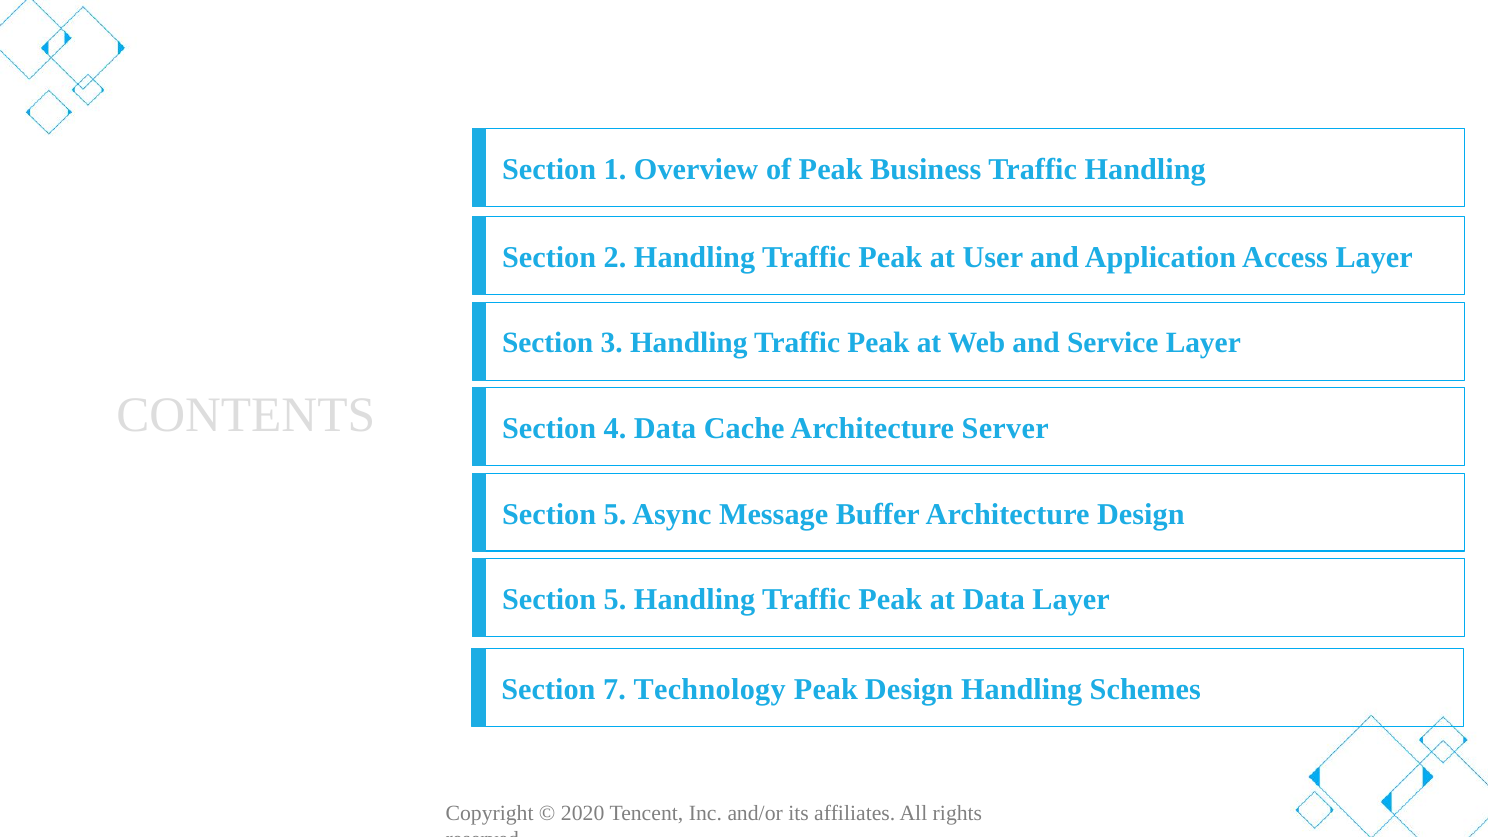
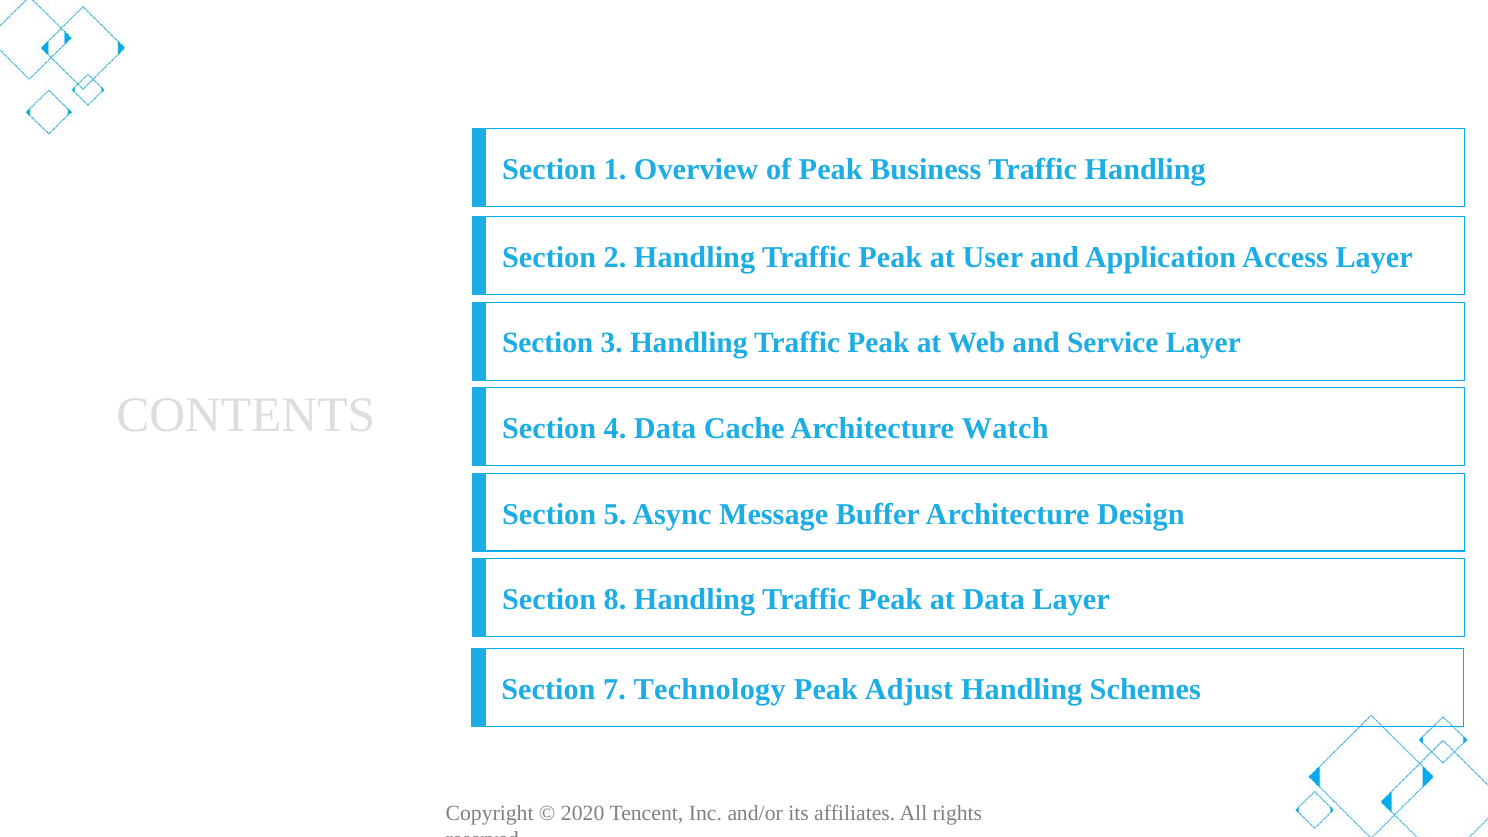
Server: Server -> Watch
5 at (615, 600): 5 -> 8
Peak Design: Design -> Adjust
